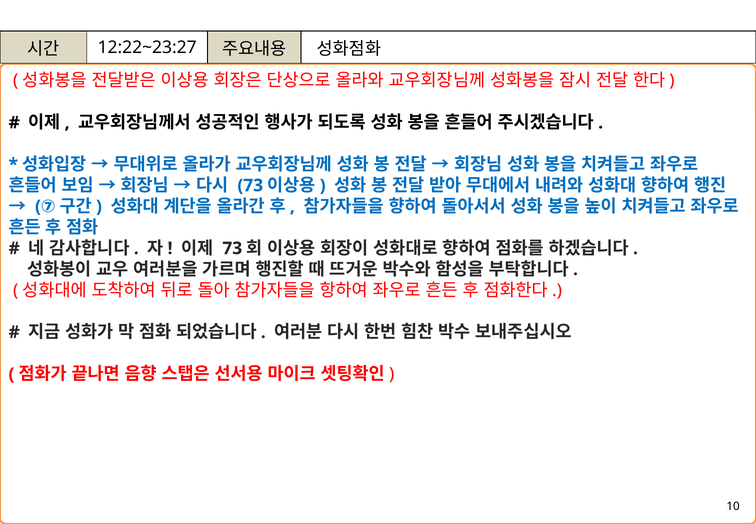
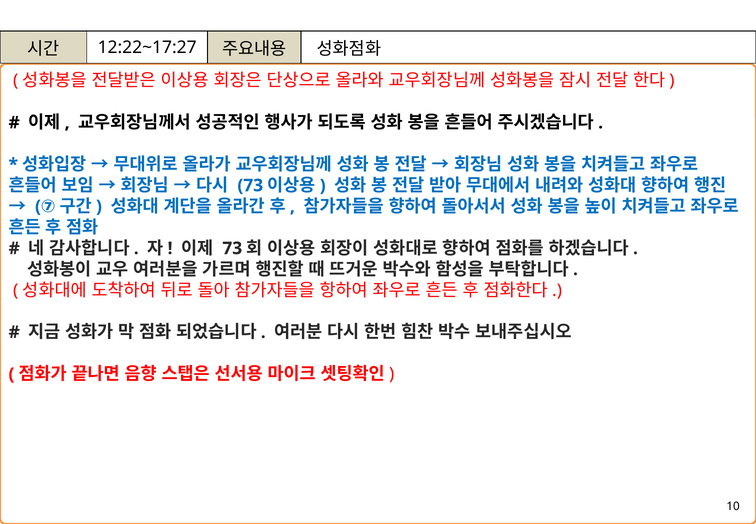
12:22~23:27: 12:22~23:27 -> 12:22~17:27
